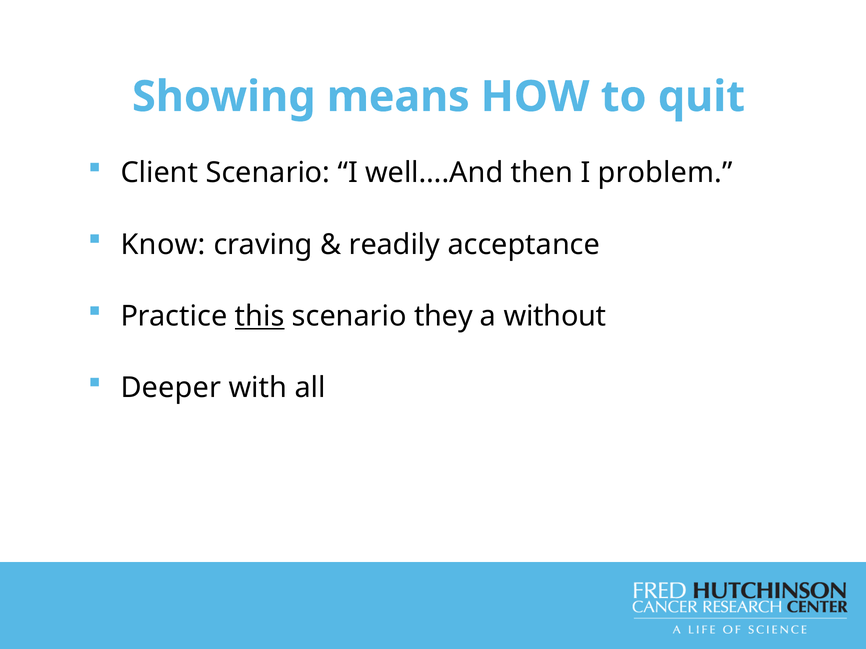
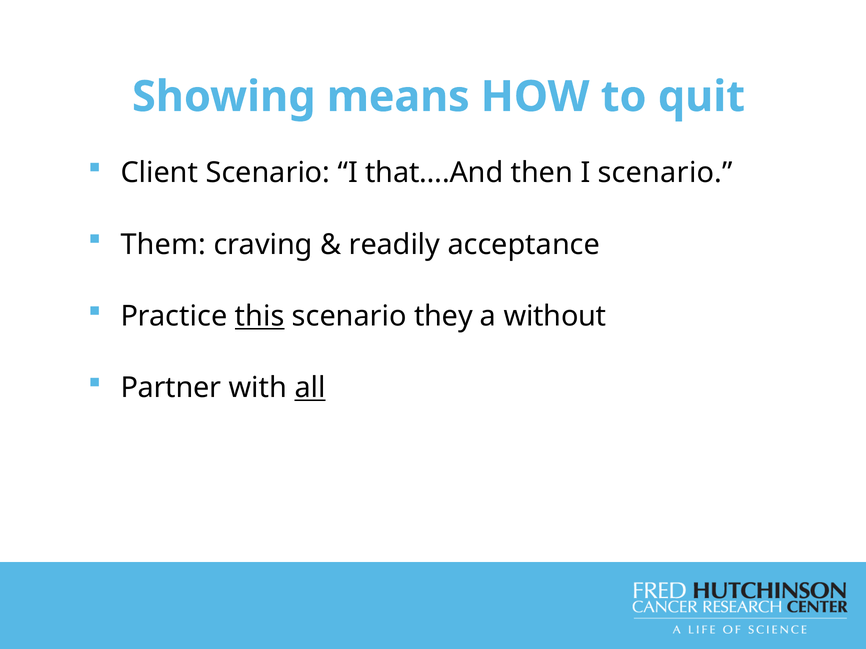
well….And: well….And -> that….And
I problem: problem -> scenario
Know: Know -> Them
Deeper: Deeper -> Partner
all underline: none -> present
